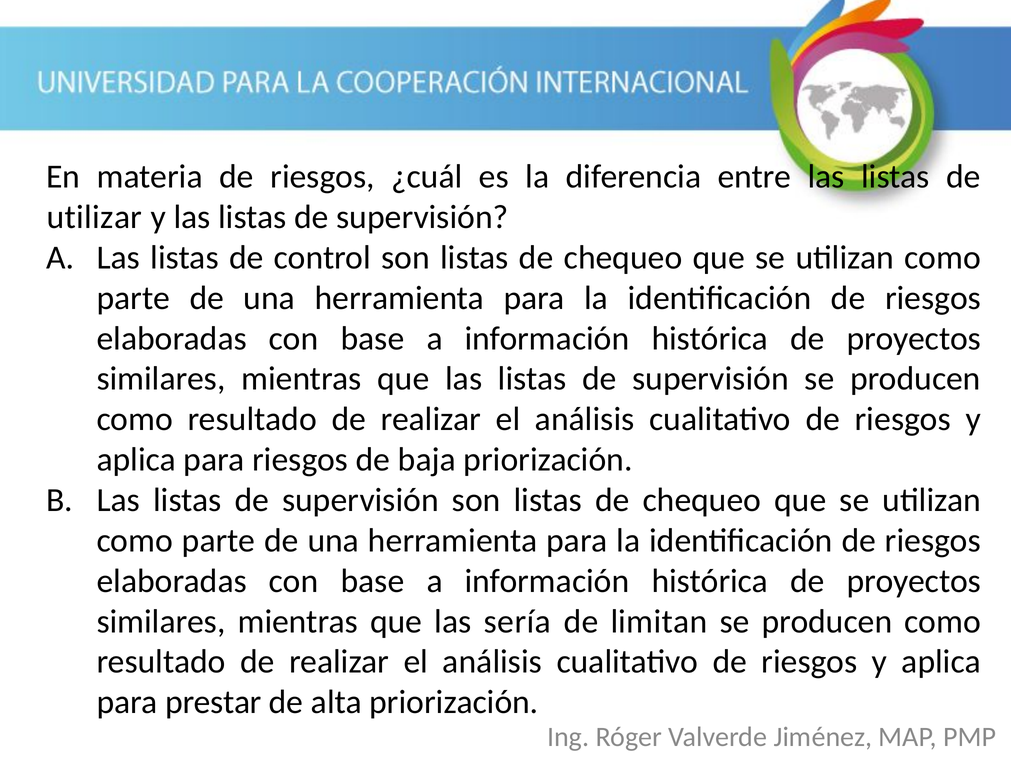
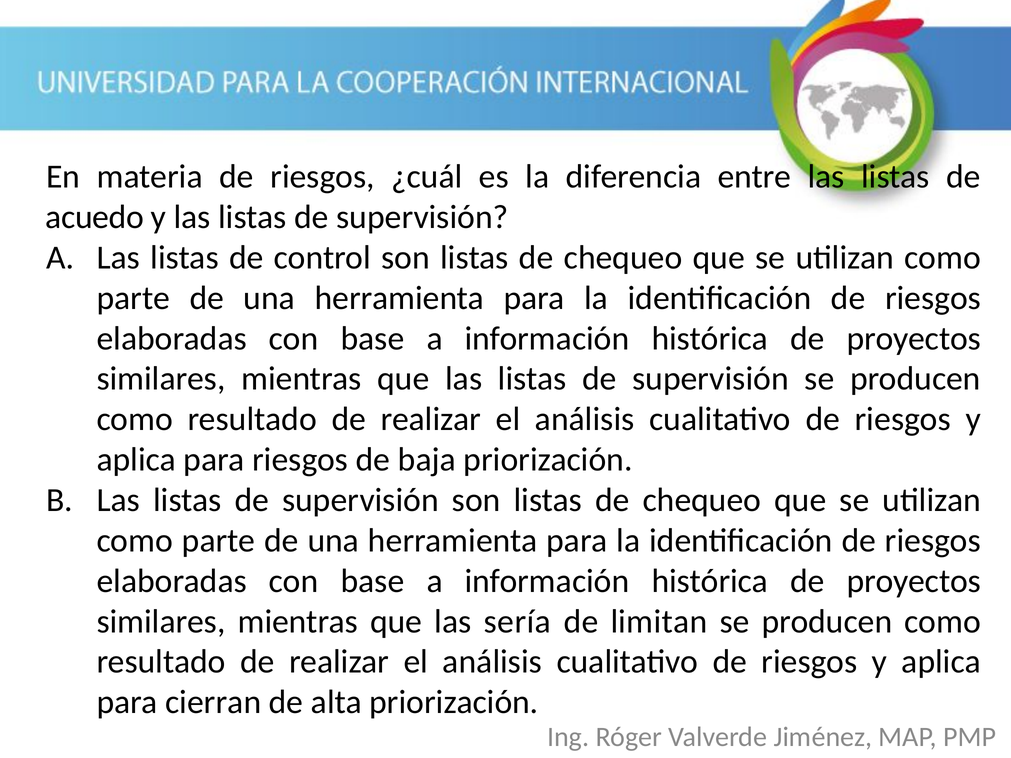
utilizar: utilizar -> acuedo
prestar: prestar -> cierran
